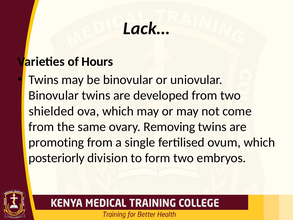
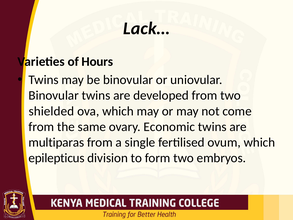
Removing: Removing -> Economic
promoting: promoting -> multiparas
posteriorly: posteriorly -> epilepticus
